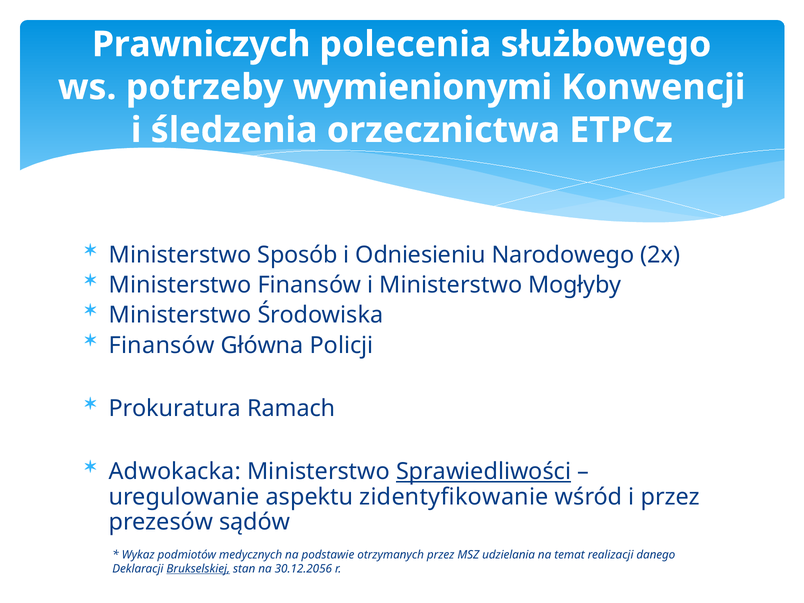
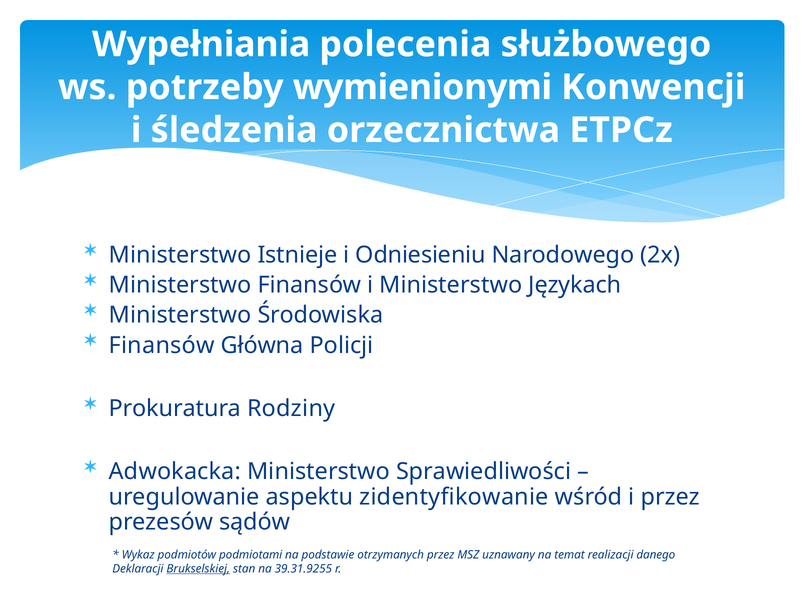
Prawniczych: Prawniczych -> Wypełniania
Sposób: Sposób -> Istnieje
Mogłyby: Mogłyby -> Językach
Ramach: Ramach -> Rodziny
Sprawiedliwości underline: present -> none
medycznych: medycznych -> podmiotami
udzielania: udzielania -> uznawany
30.12.2056: 30.12.2056 -> 39.31.9255
